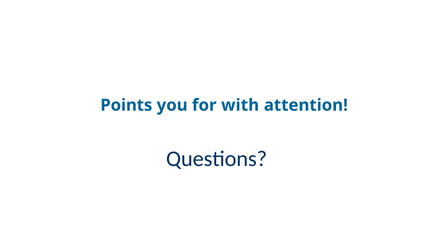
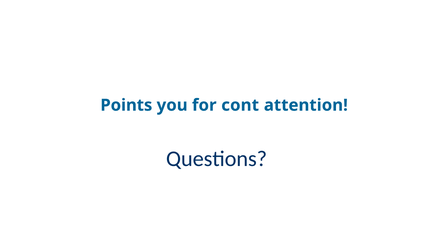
with: with -> cont
